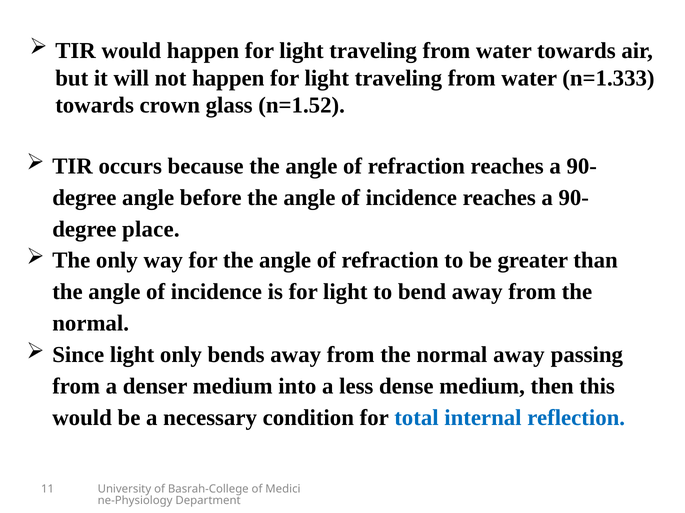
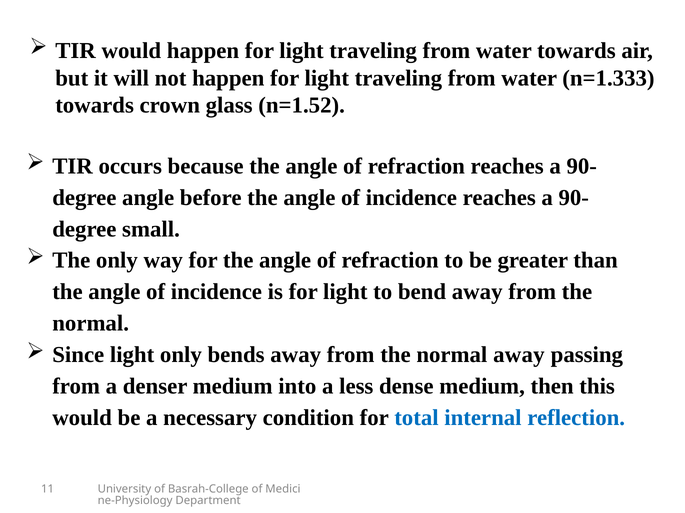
place: place -> small
